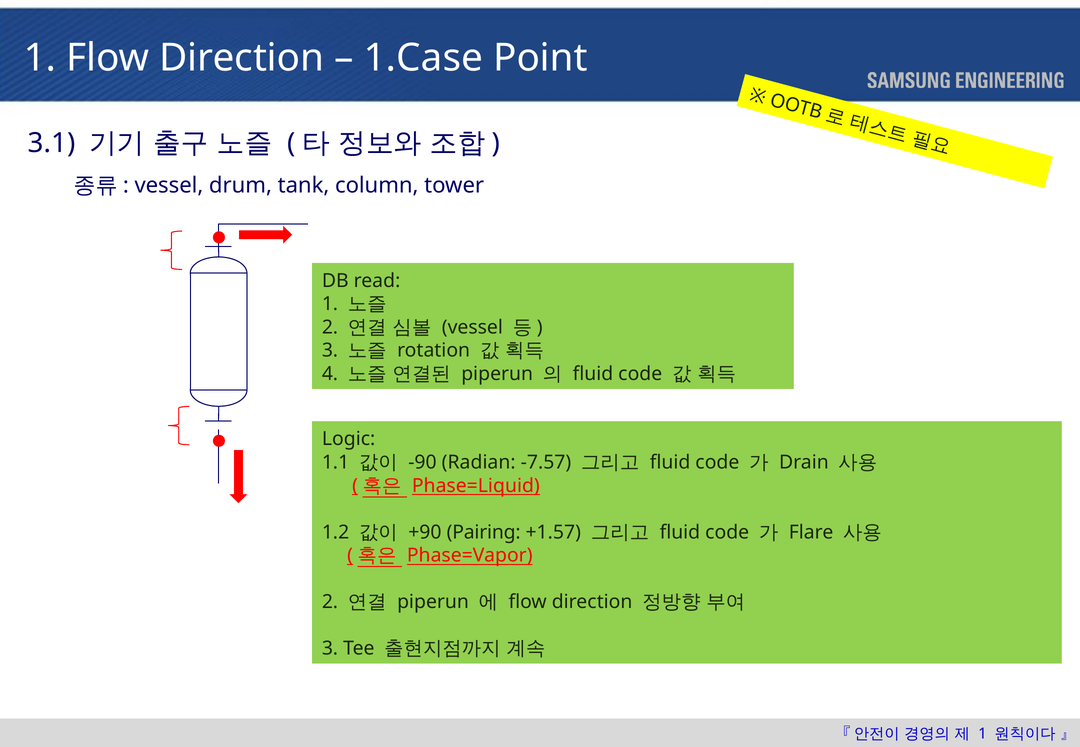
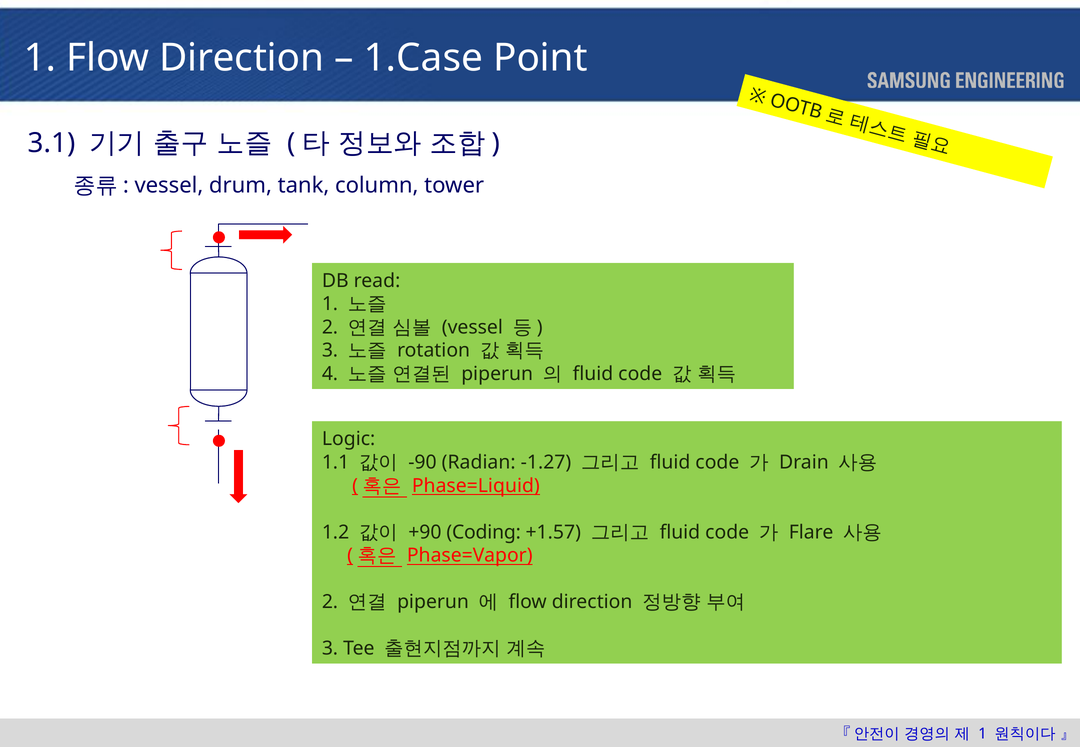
-7.57: -7.57 -> -1.27
Pairing: Pairing -> Coding
